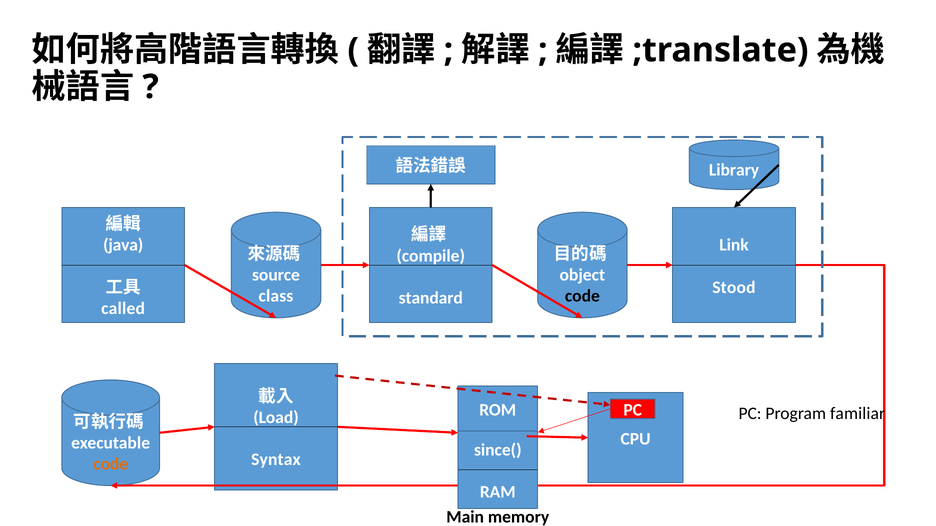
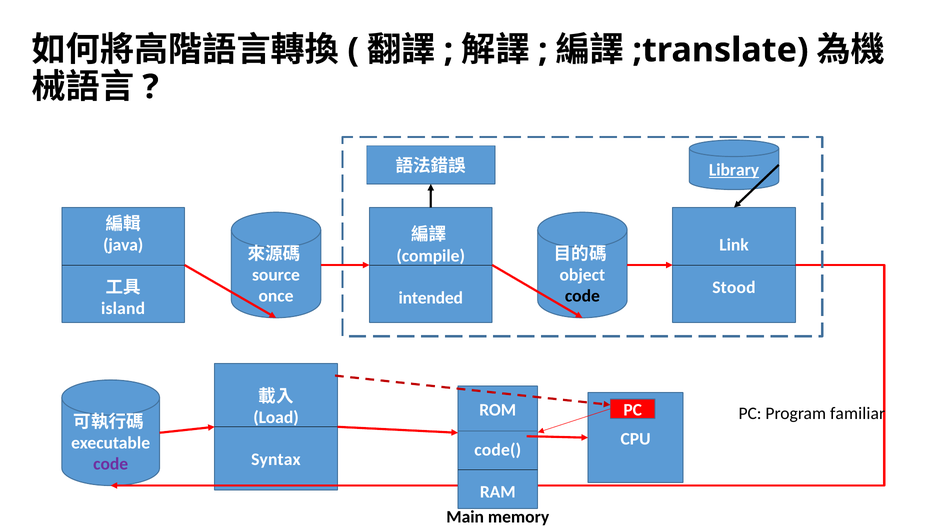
Library underline: none -> present
class: class -> once
standard: standard -> intended
called: called -> island
since(: since( -> code(
code at (111, 464) colour: orange -> purple
